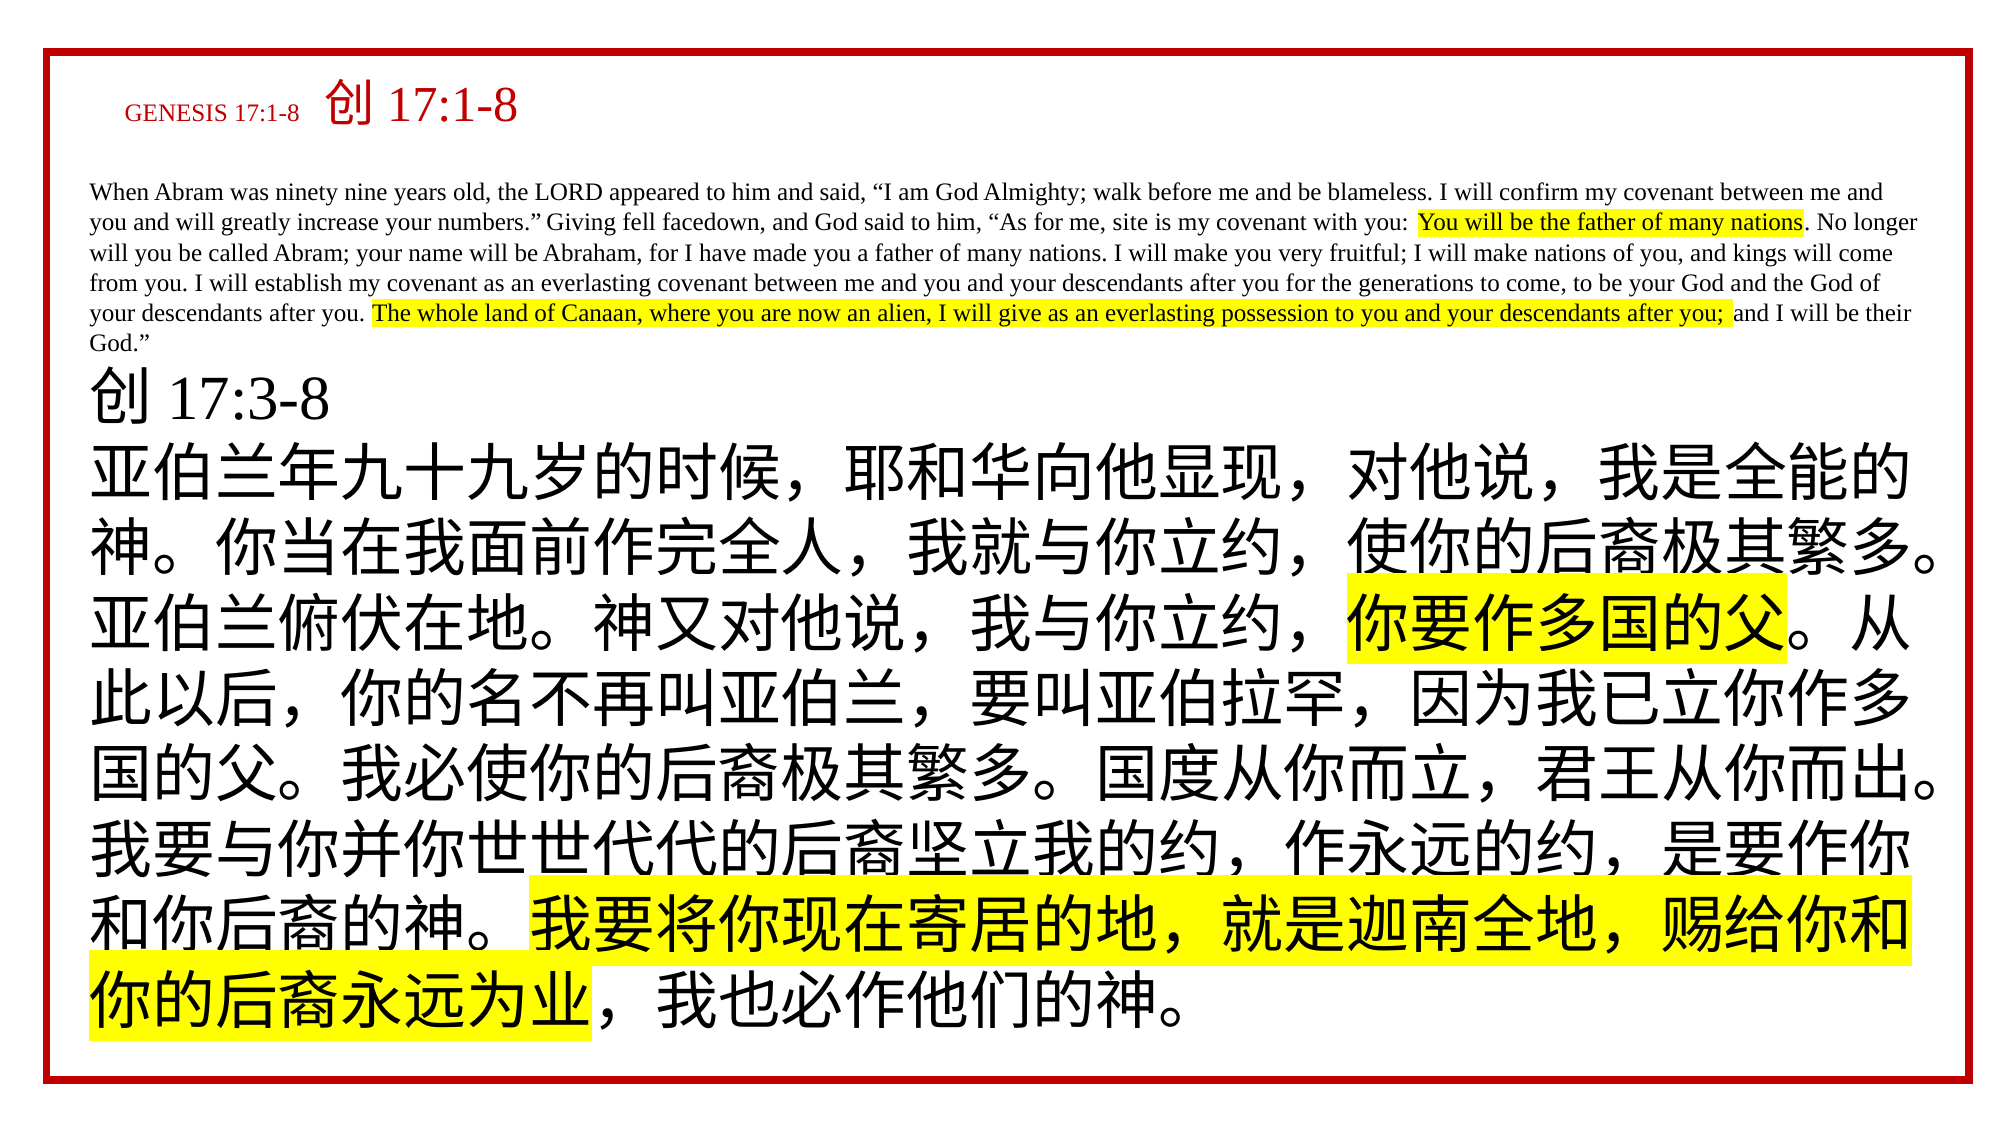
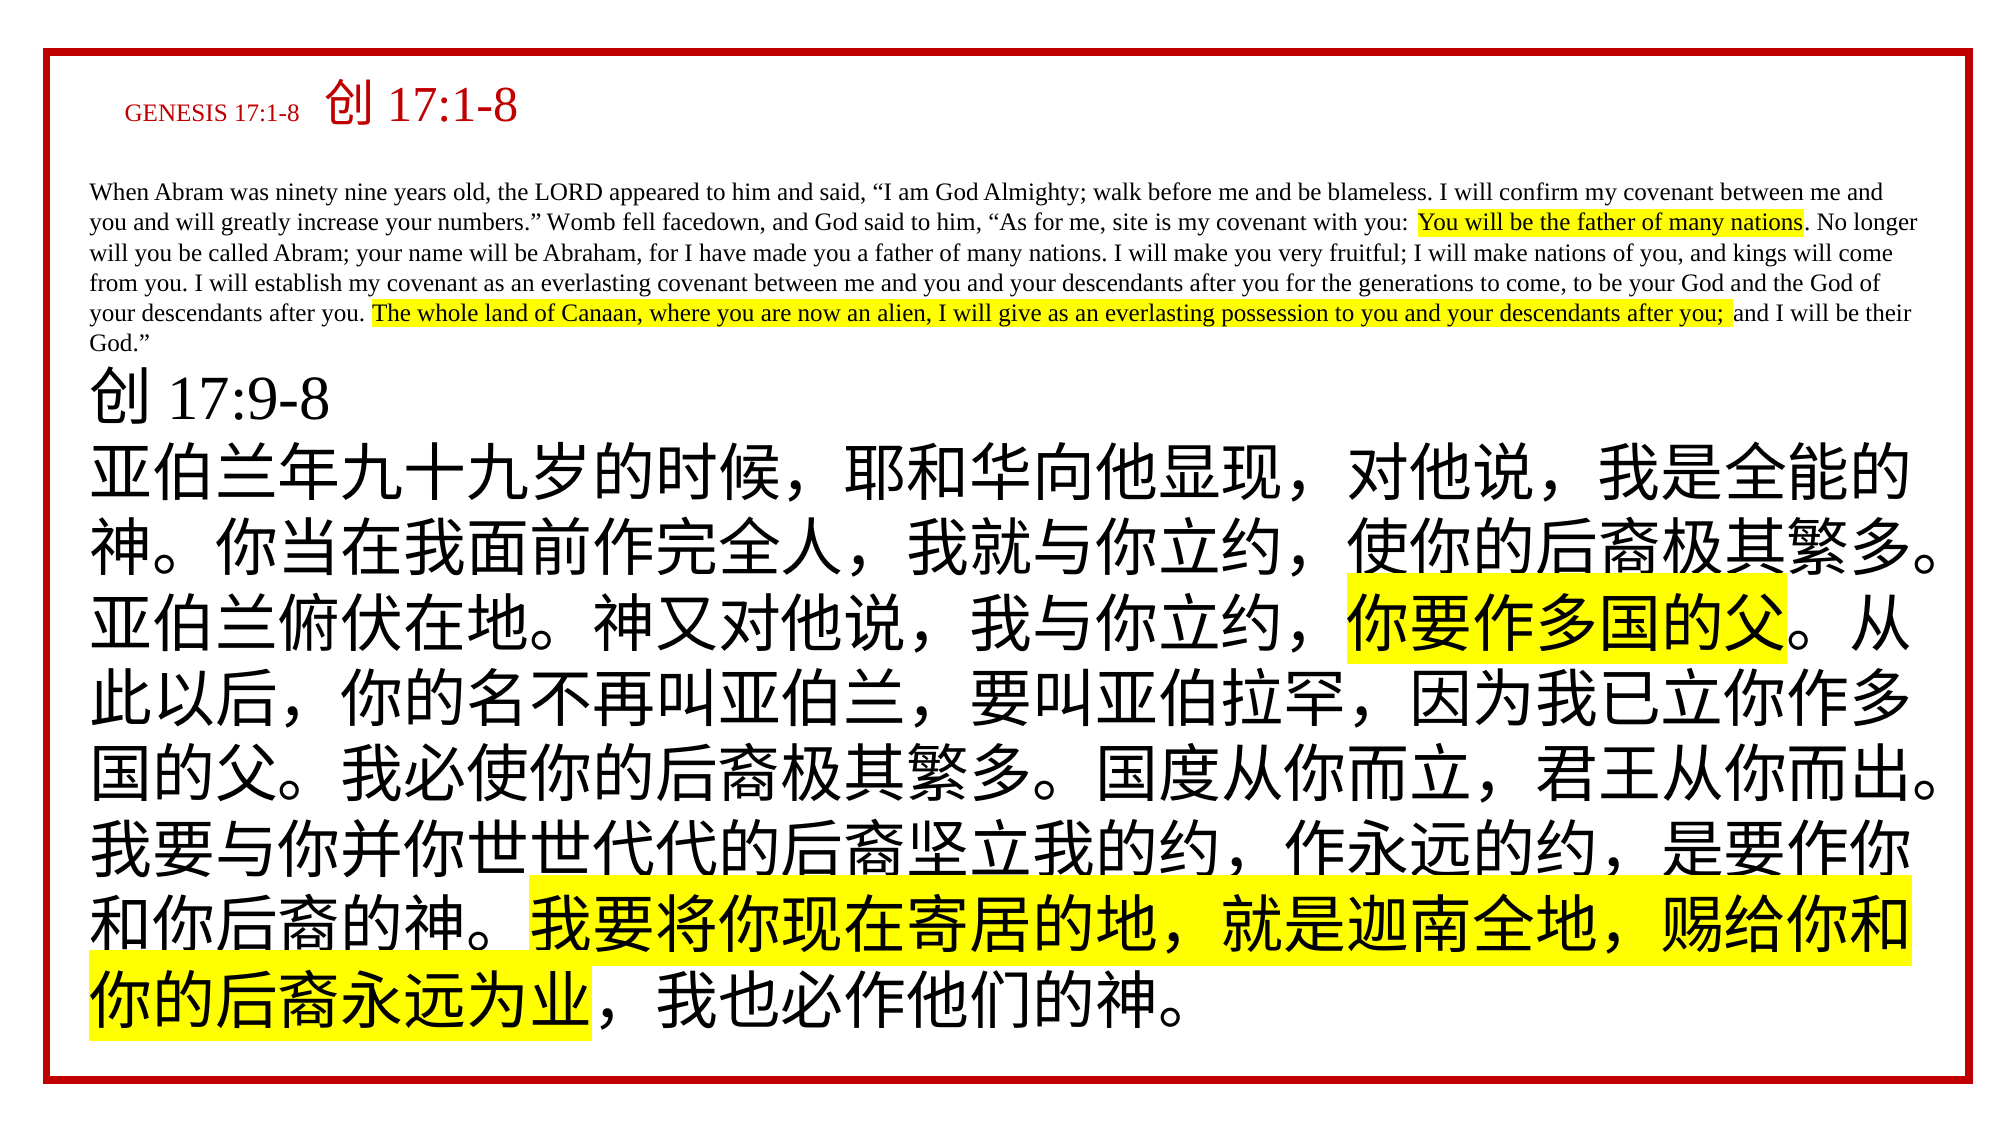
Giving: Giving -> Womb
17:3-8: 17:3-8 -> 17:9-8
